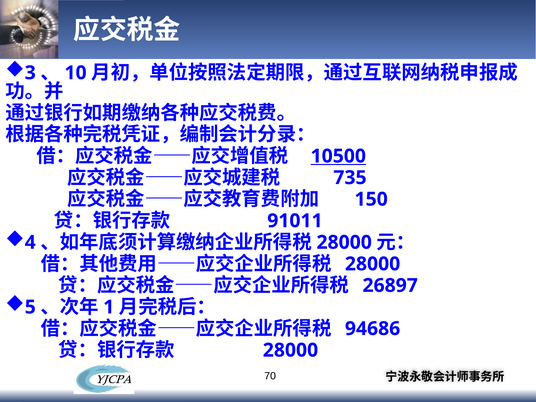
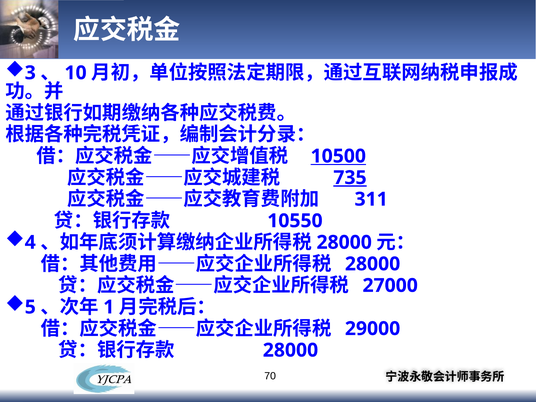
735 underline: none -> present
150: 150 -> 311
91011: 91011 -> 10550
26897: 26897 -> 27000
94686: 94686 -> 29000
